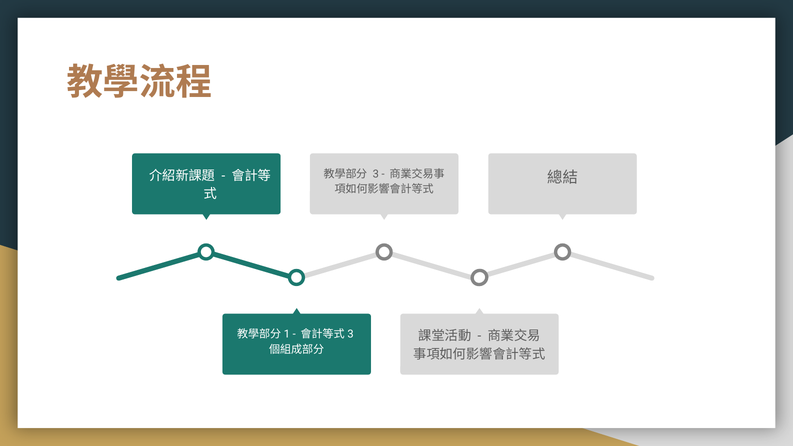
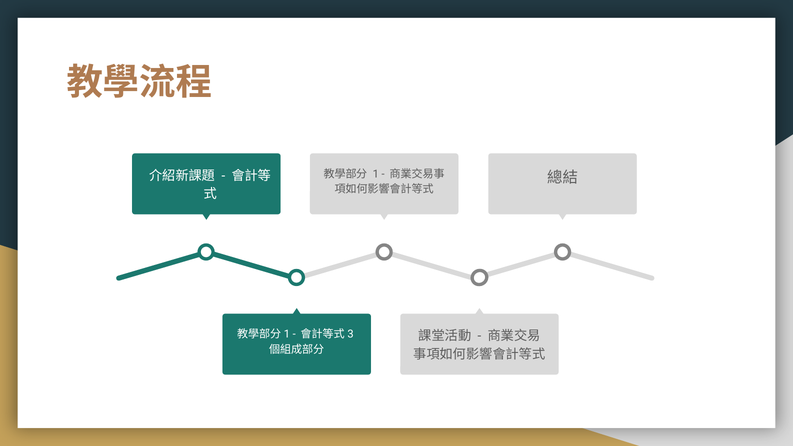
3: 3 -> 1
